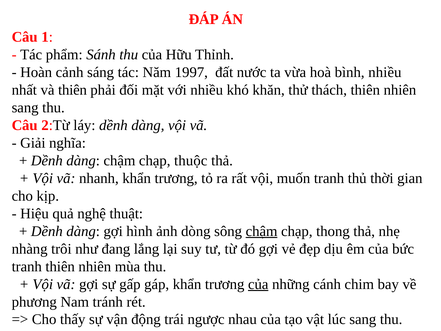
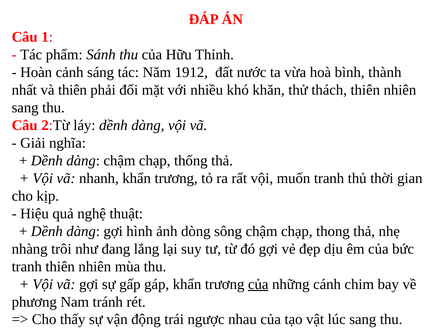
1997: 1997 -> 1912
bình nhiều: nhiều -> thành
thuộc: thuộc -> thống
chậm at (262, 231) underline: present -> none
